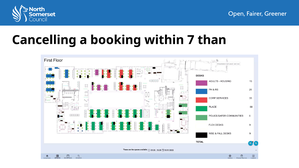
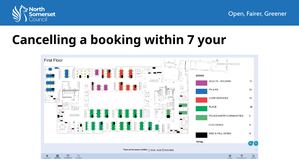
than: than -> your
